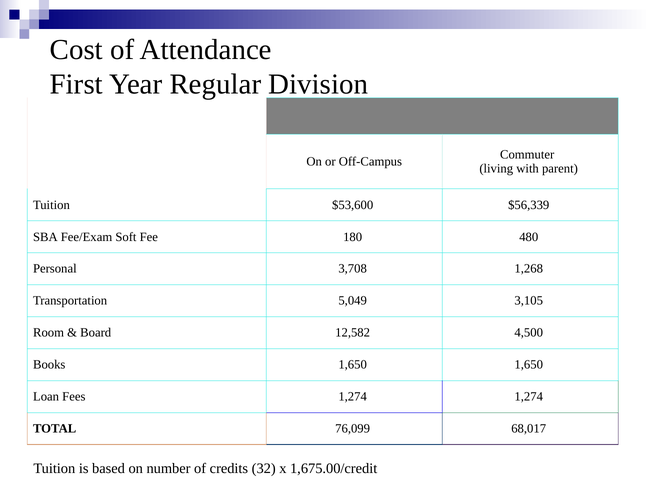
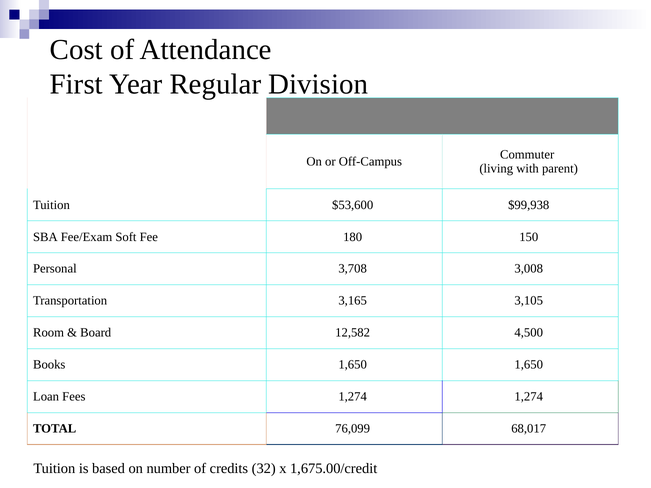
$56,339: $56,339 -> $99,938
480: 480 -> 150
1,268: 1,268 -> 3,008
5,049: 5,049 -> 3,165
